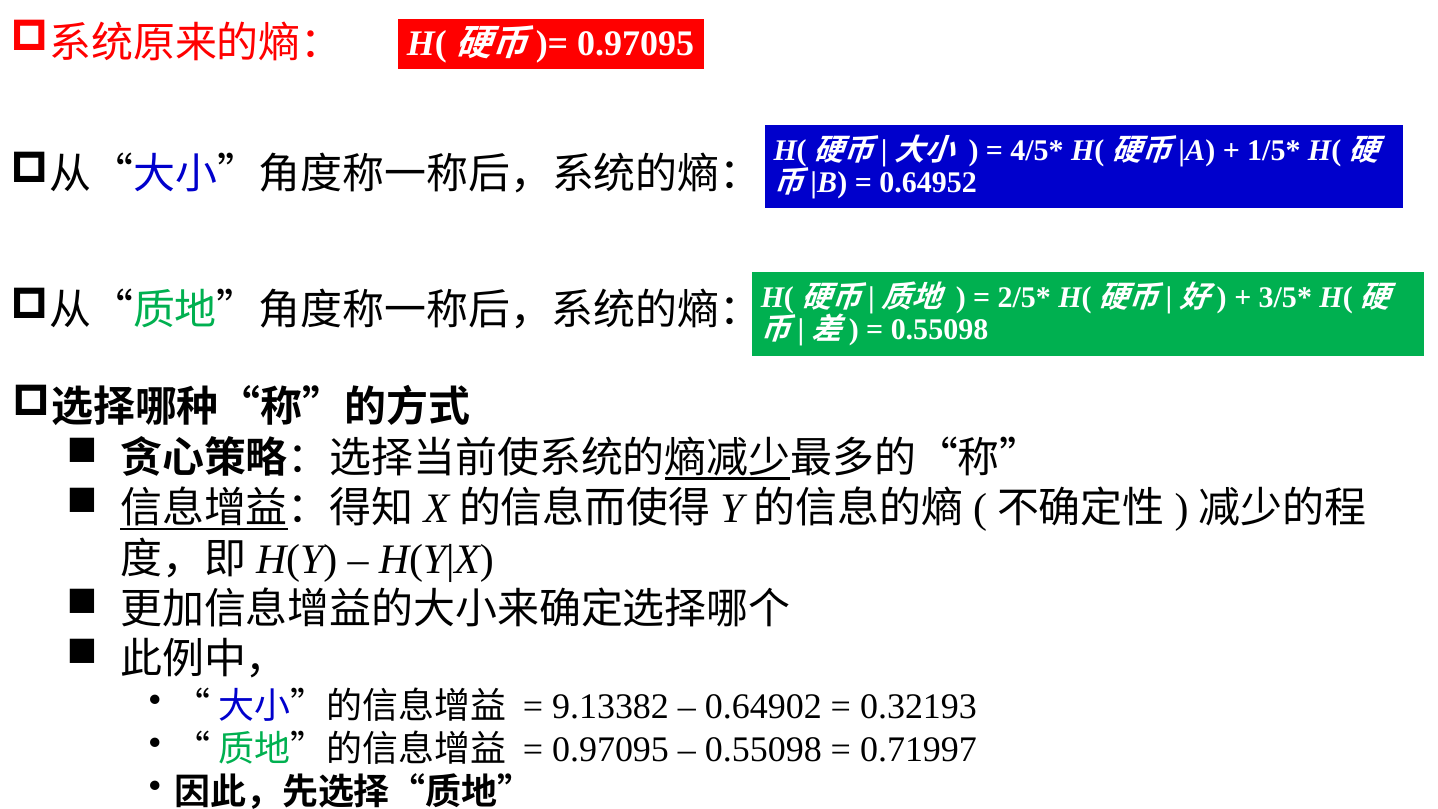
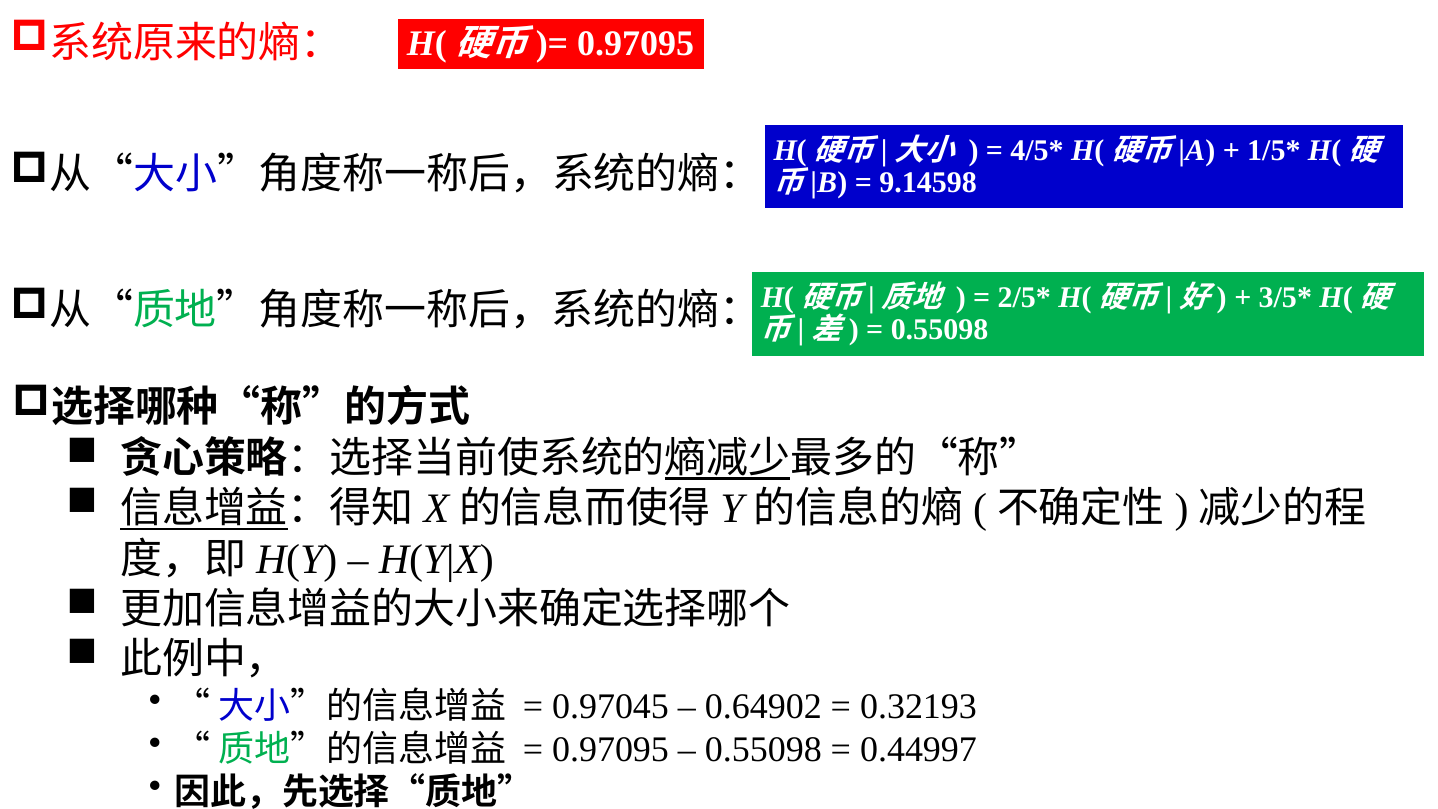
0.64952: 0.64952 -> 9.14598
9.13382: 9.13382 -> 0.97045
0.71997: 0.71997 -> 0.44997
